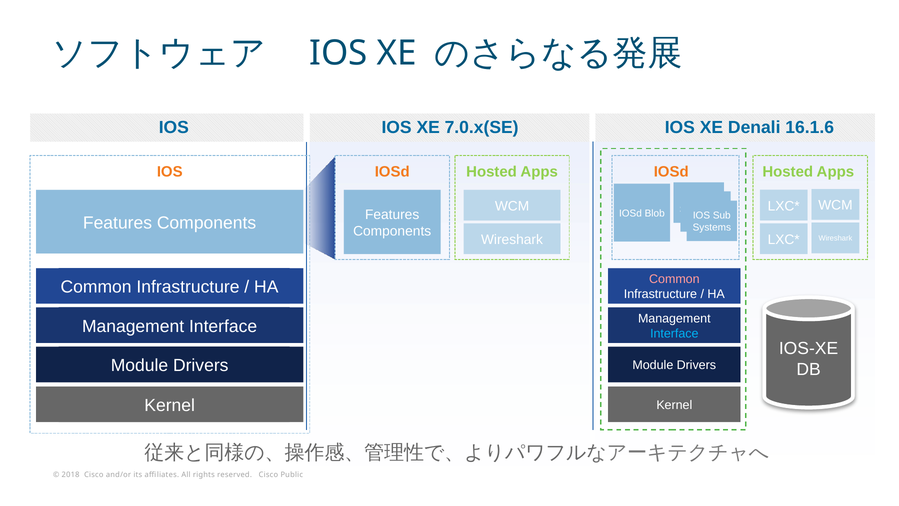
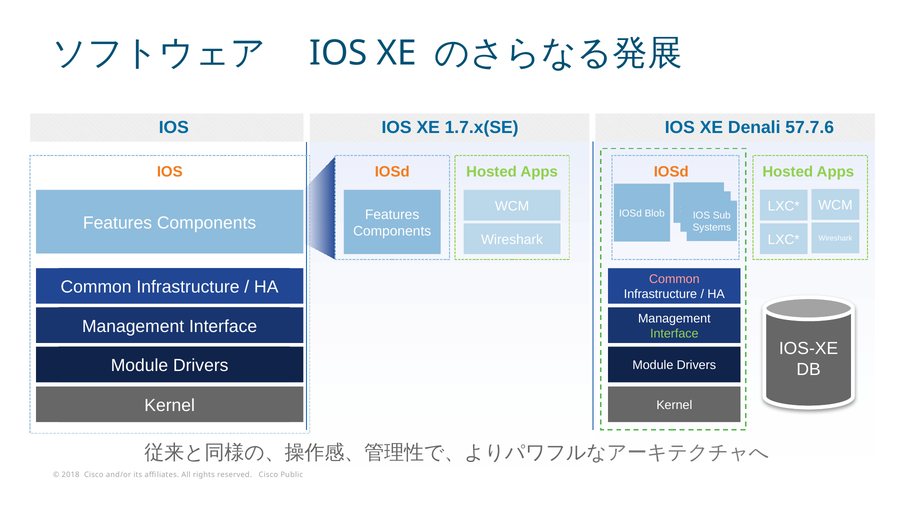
7.0.x(SE: 7.0.x(SE -> 1.7.x(SE
16.1.6: 16.1.6 -> 57.7.6
Interface at (674, 333) colour: light blue -> light green
